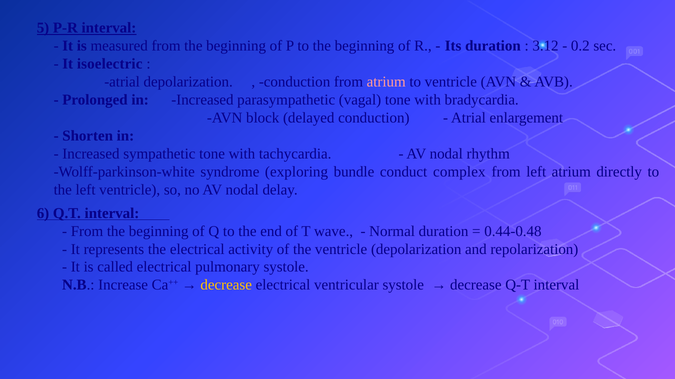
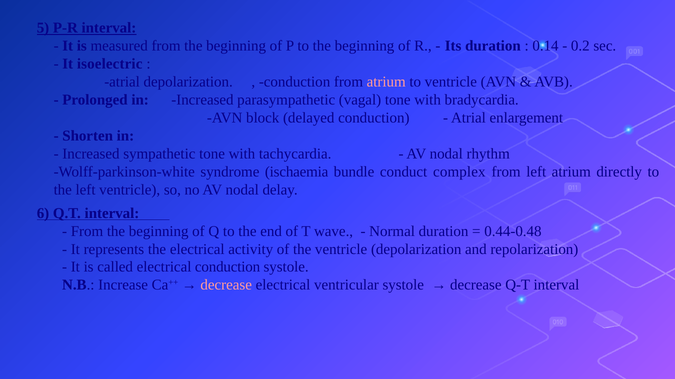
3.12: 3.12 -> 0.14
exploring: exploring -> ischaemia
electrical pulmonary: pulmonary -> conduction
decrease at (226, 286) colour: yellow -> pink
